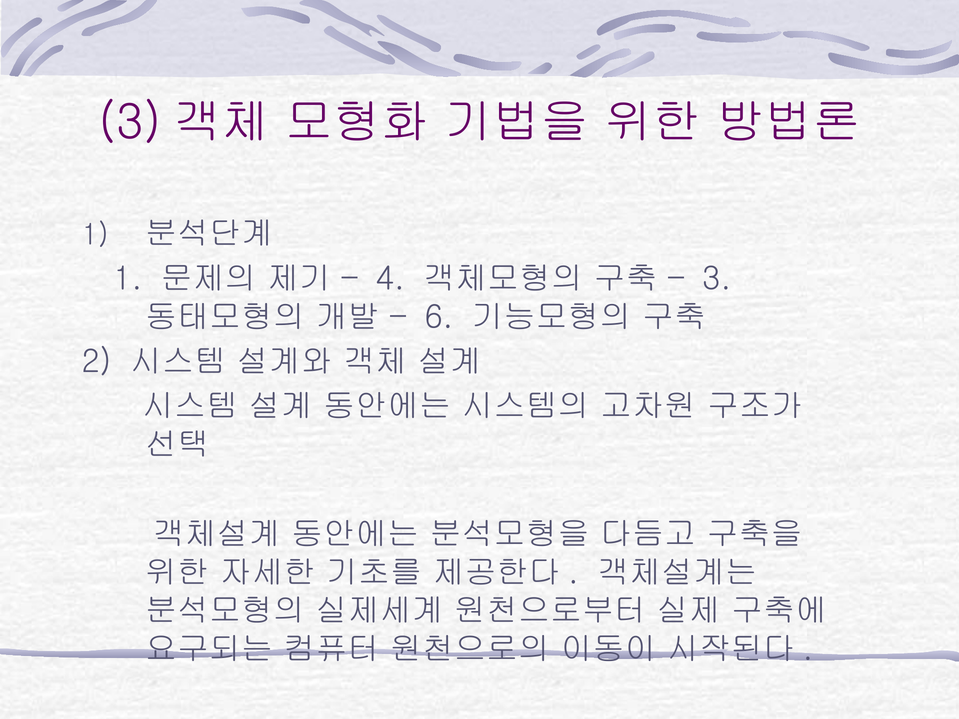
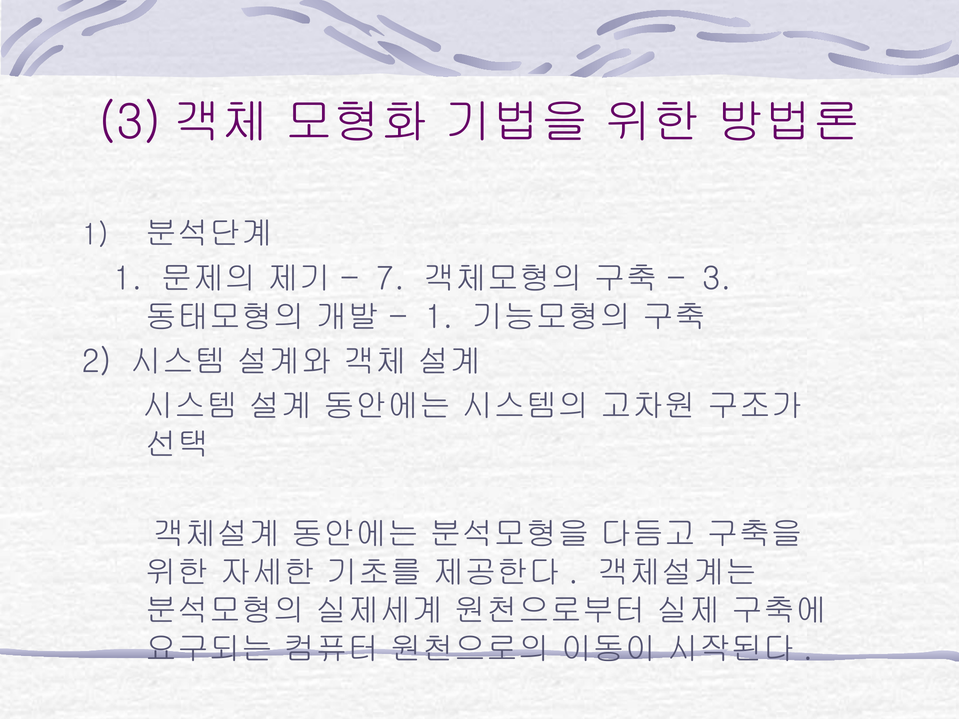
4: 4 -> 7
6 at (439, 317): 6 -> 1
